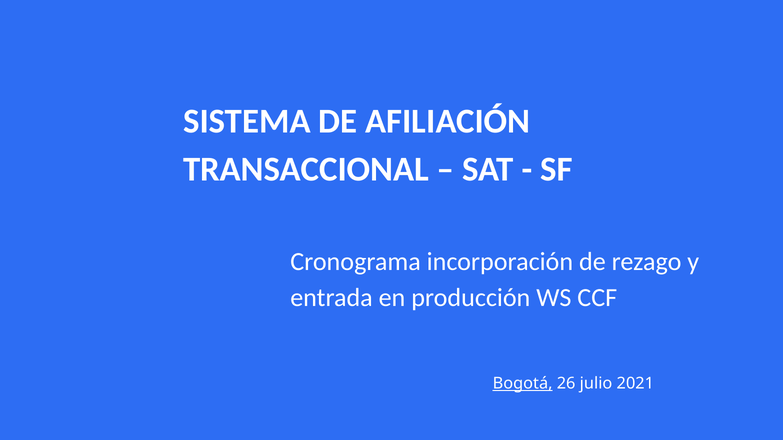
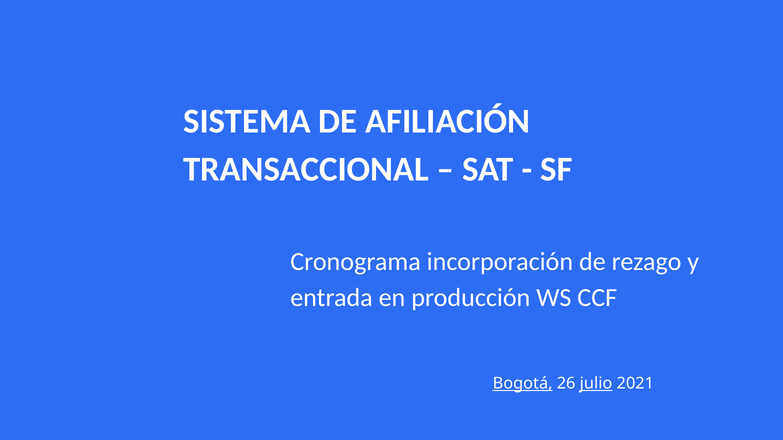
julio underline: none -> present
